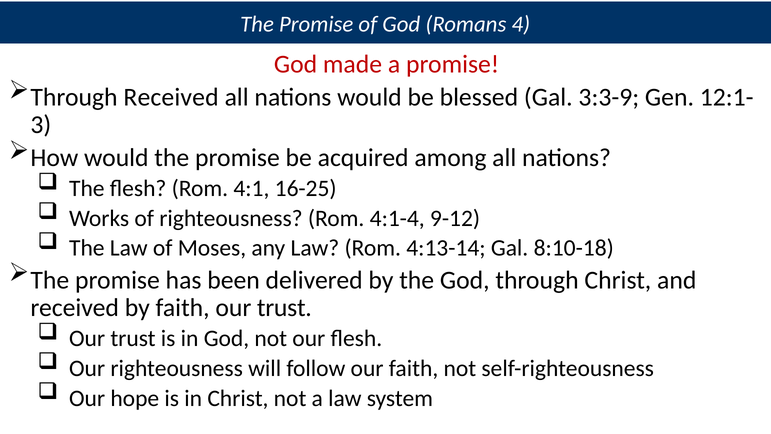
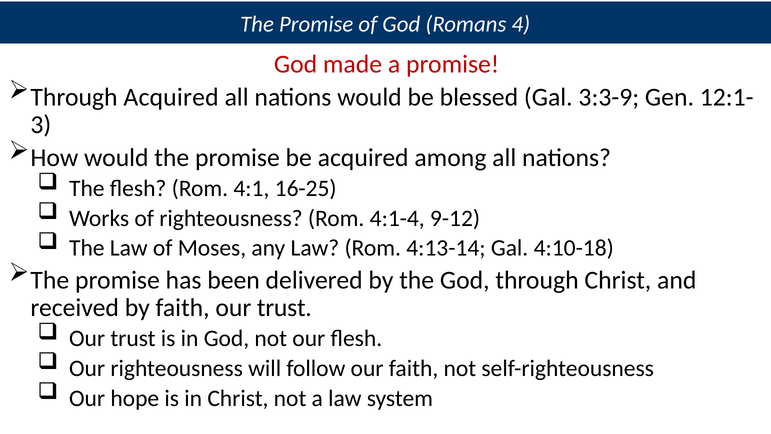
Through Received: Received -> Acquired
8:10-18: 8:10-18 -> 4:10-18
